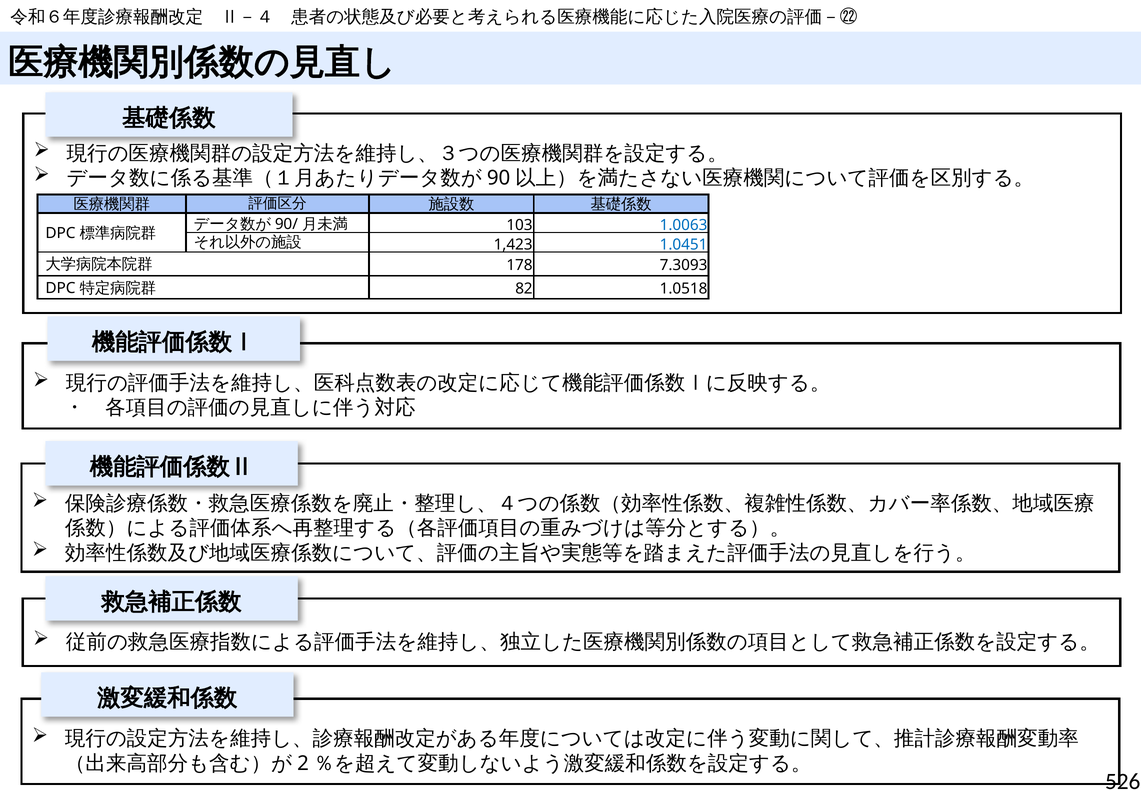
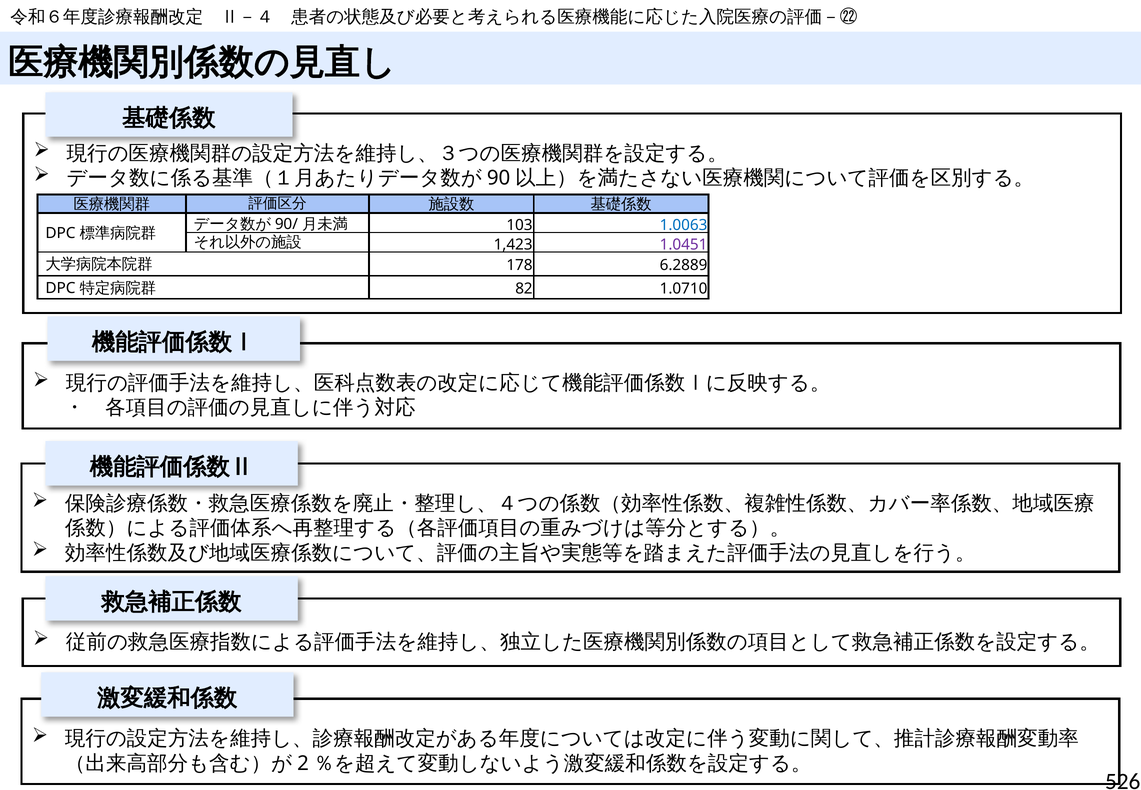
1.0451 colour: blue -> purple
7.3093: 7.3093 -> 6.2889
1.0518: 1.0518 -> 1.0710
